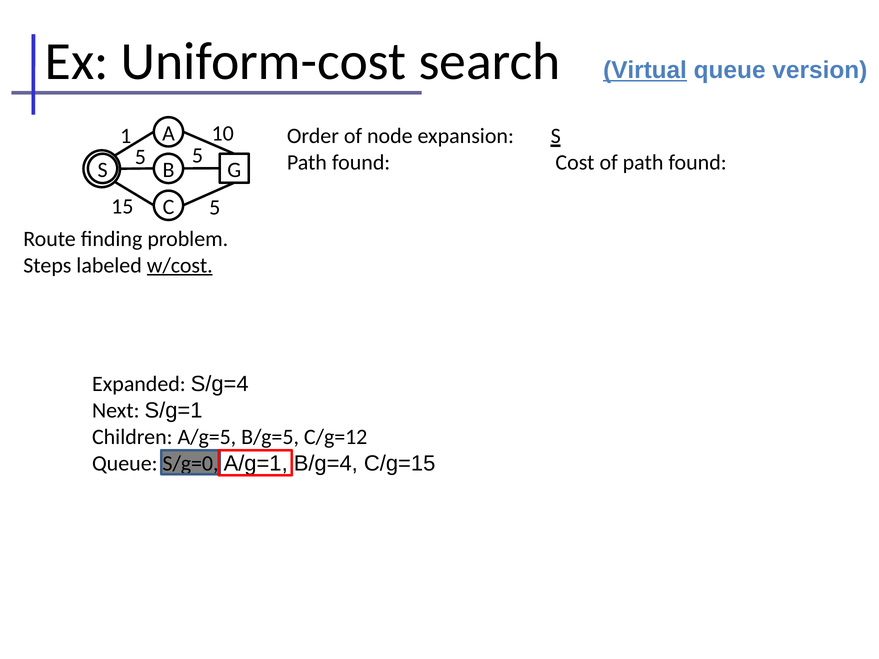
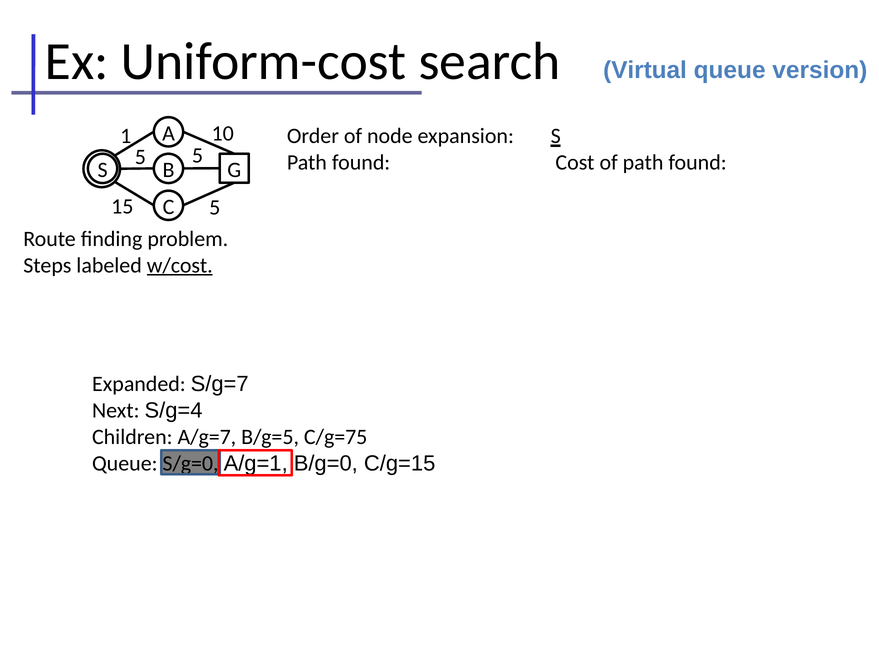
Virtual underline: present -> none
S/g=4: S/g=4 -> S/g=7
S/g=1: S/g=1 -> S/g=4
A/g=5: A/g=5 -> A/g=7
C/g=12: C/g=12 -> C/g=75
B/g=4: B/g=4 -> B/g=0
